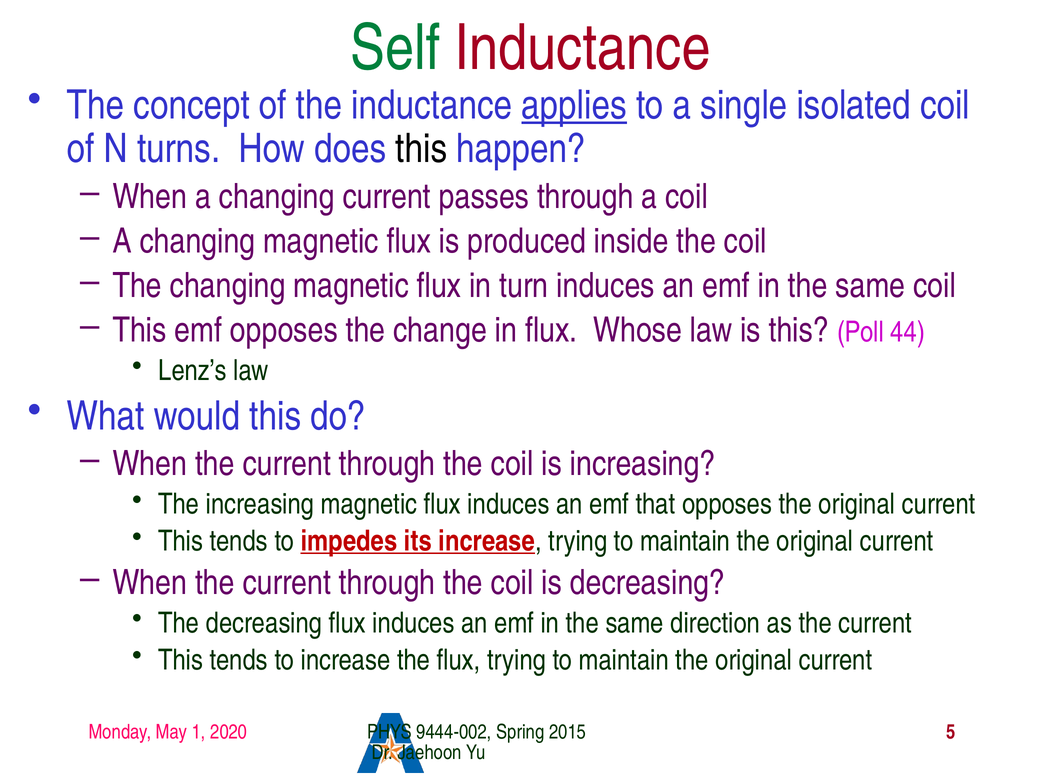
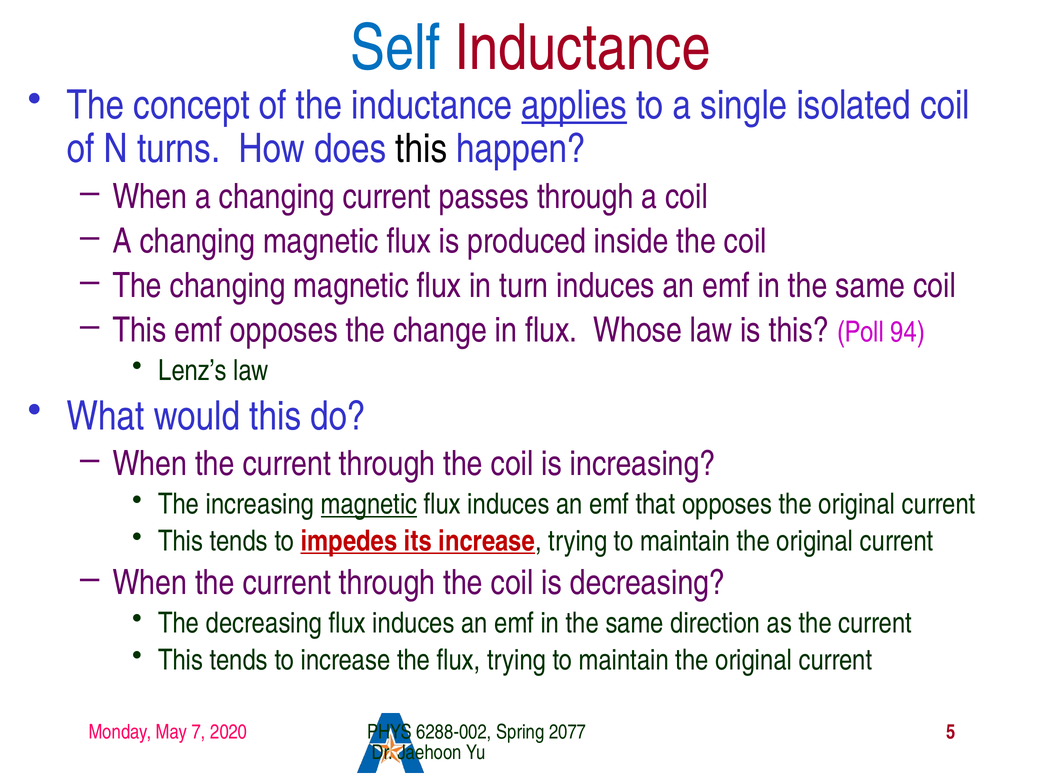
Self colour: green -> blue
44: 44 -> 94
magnetic at (369, 504) underline: none -> present
1: 1 -> 7
9444-002: 9444-002 -> 6288-002
2015: 2015 -> 2077
